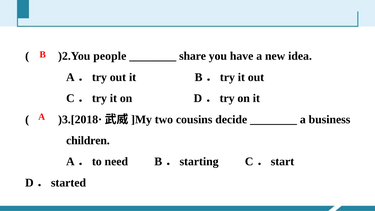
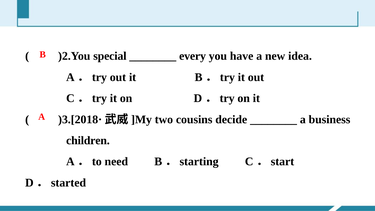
people: people -> special
share: share -> every
